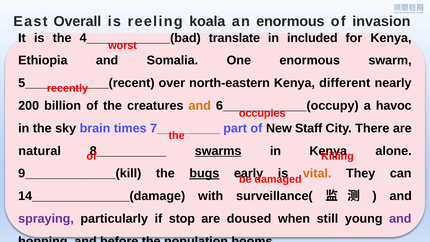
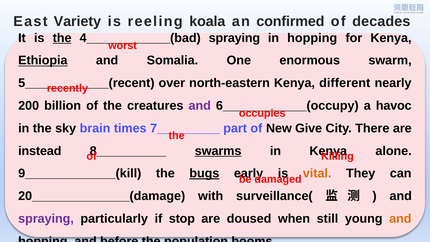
Overall: Overall -> Variety
an enormous: enormous -> confirmed
invasion: invasion -> decades
the at (62, 38) underline: none -> present
translate at (234, 38): translate -> spraying
in included: included -> hopping
Ethiopia underline: none -> present
and at (200, 106) colour: orange -> purple
Staff: Staff -> Give
natural: natural -> instead
14______________(damage: 14______________(damage -> 20______________(damage
and at (400, 219) colour: purple -> orange
